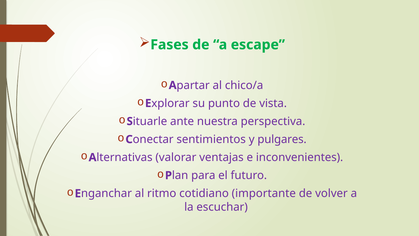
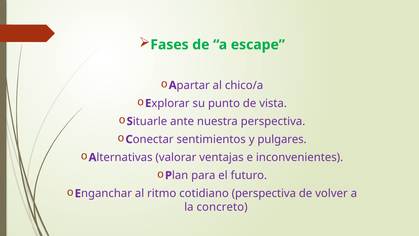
cotidiano importante: importante -> perspectiva
escuchar: escuchar -> concreto
